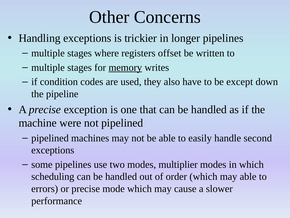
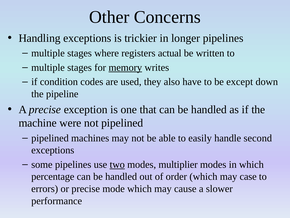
offset: offset -> actual
two underline: none -> present
scheduling: scheduling -> percentage
may able: able -> case
